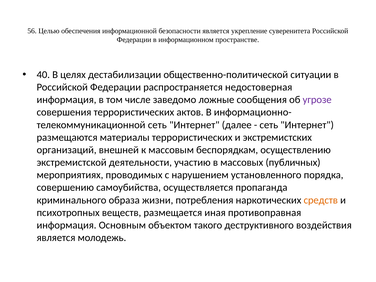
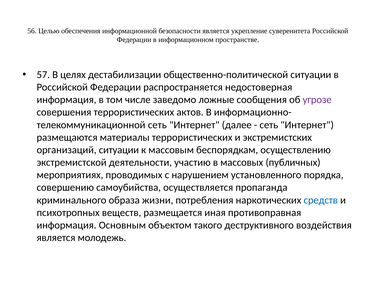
40: 40 -> 57
организаций внешней: внешней -> ситуации
средств colour: orange -> blue
